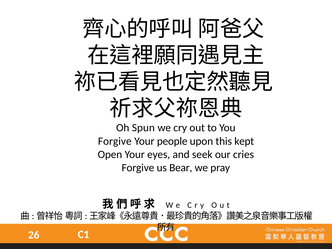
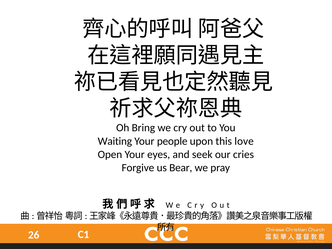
Spun: Spun -> Bring
Forgive at (115, 141): Forgive -> Waiting
kept: kept -> love
